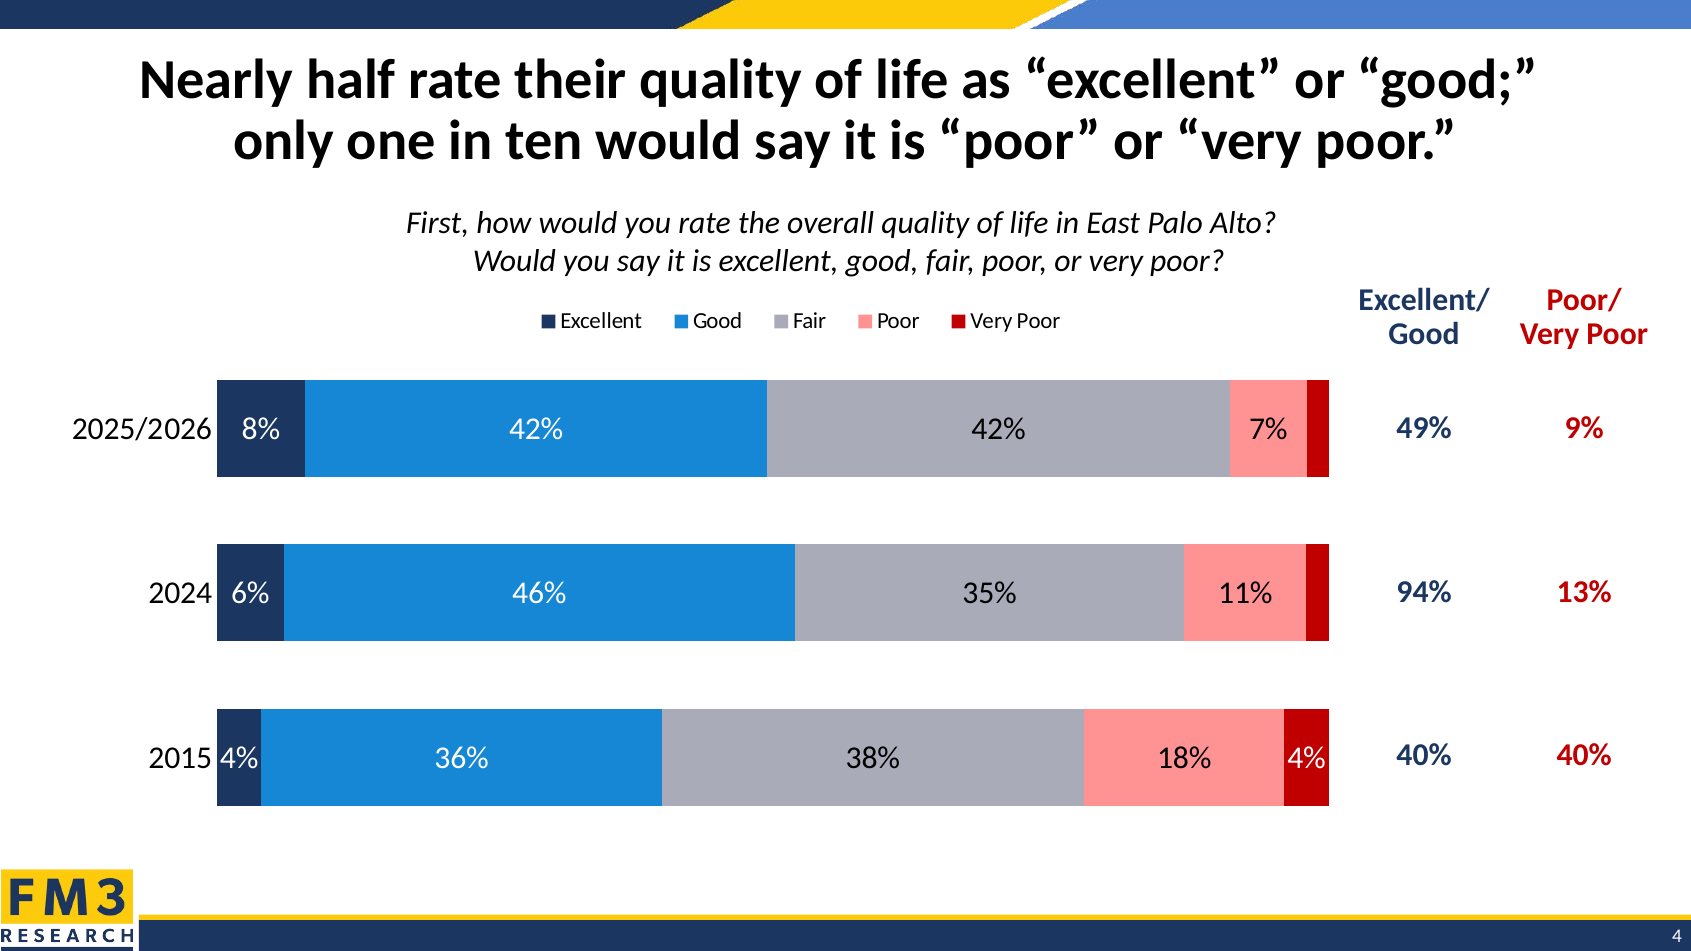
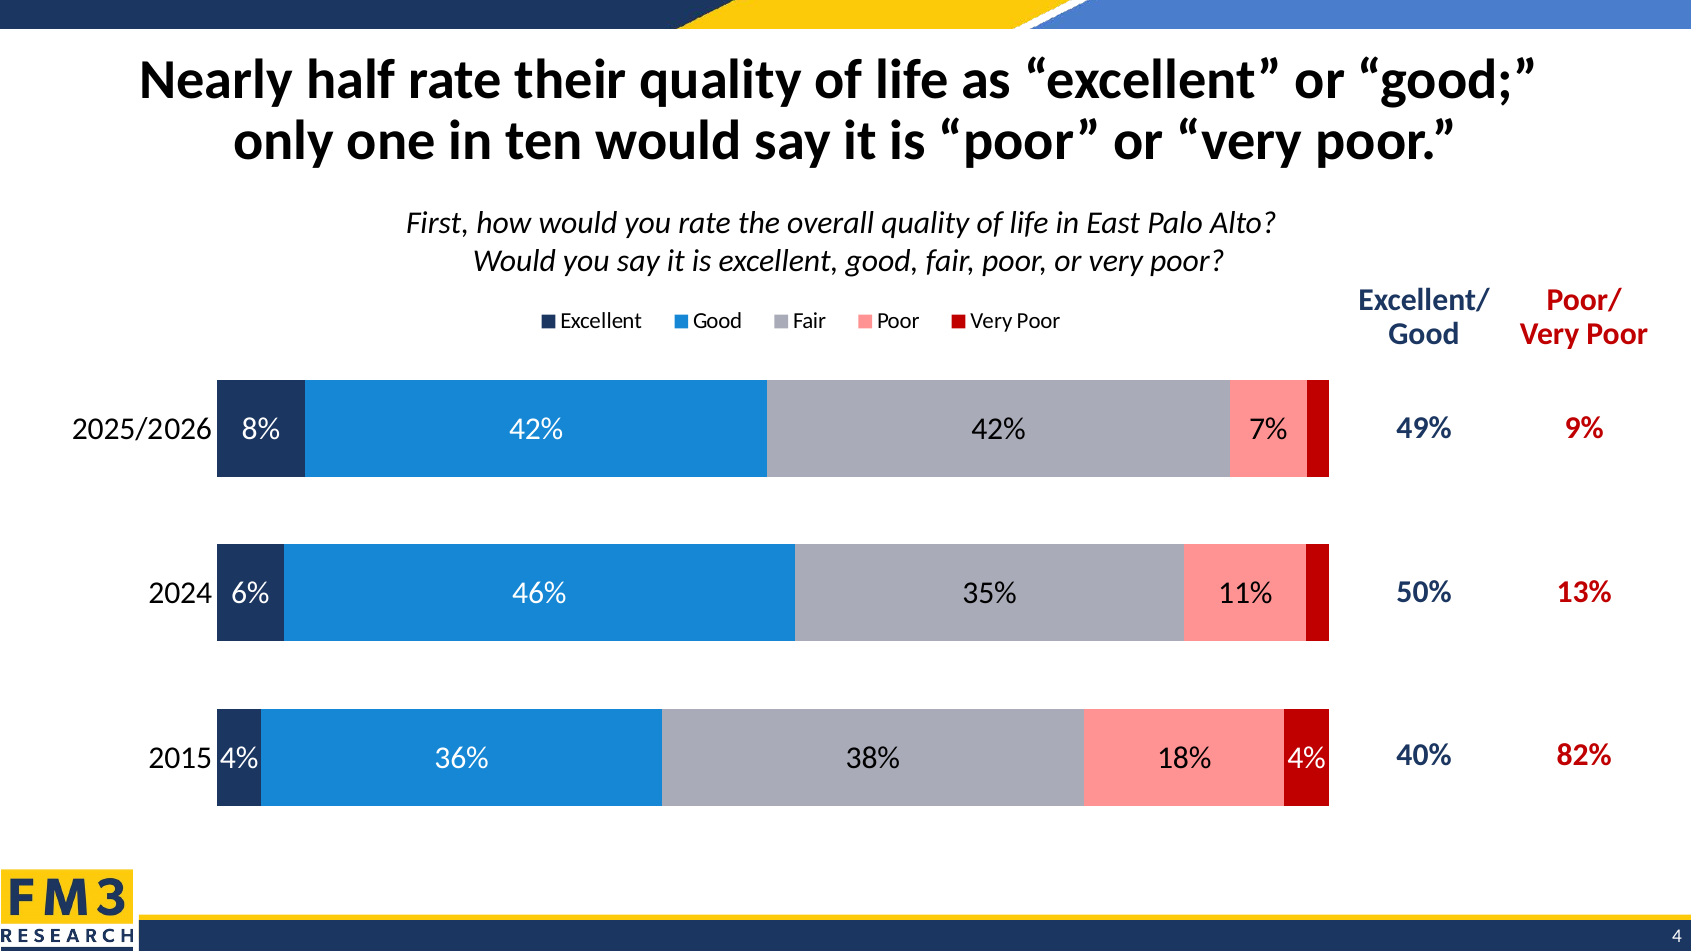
94%: 94% -> 50%
40% 40%: 40% -> 82%
